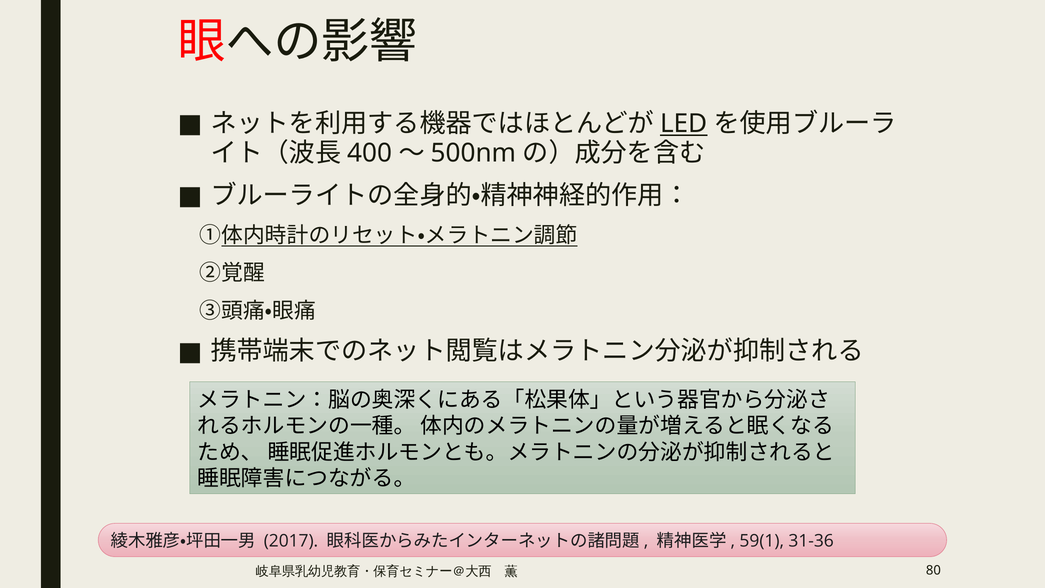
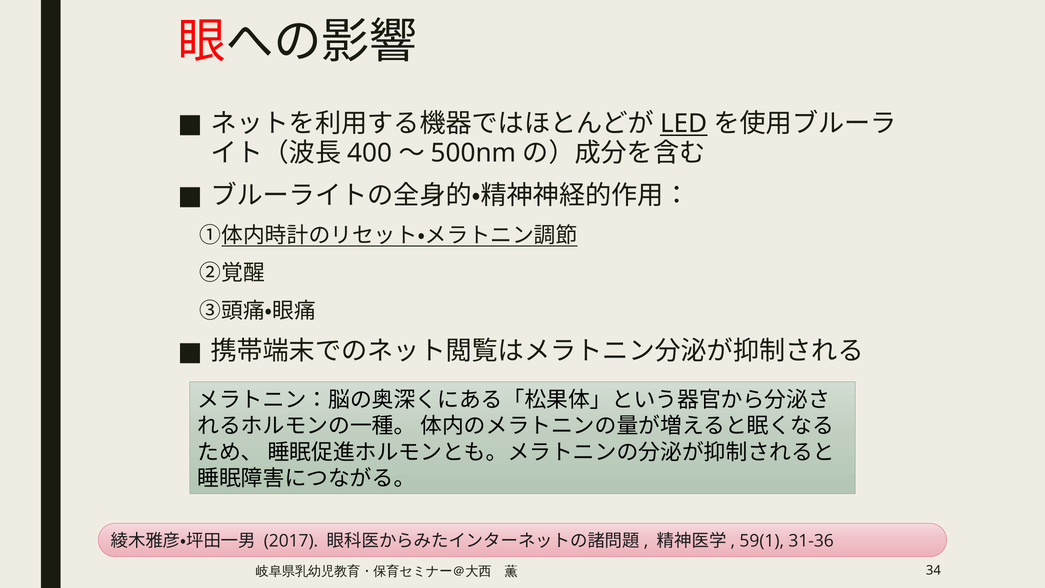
80: 80 -> 34
